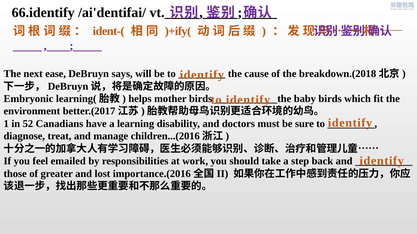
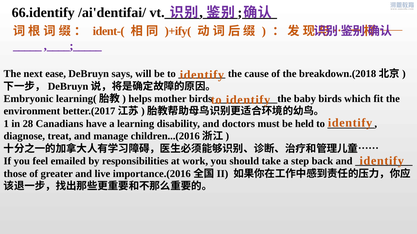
52: 52 -> 28
sure: sure -> held
lost: lost -> live
